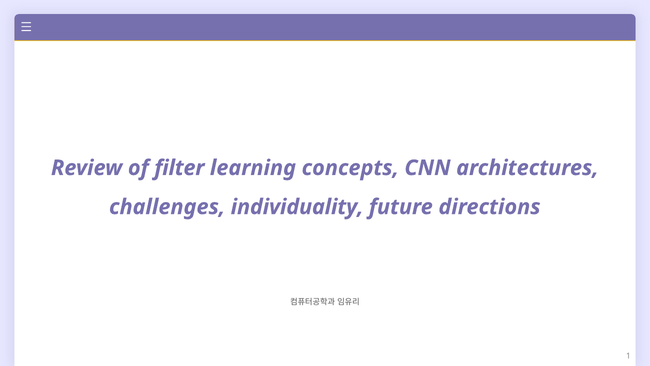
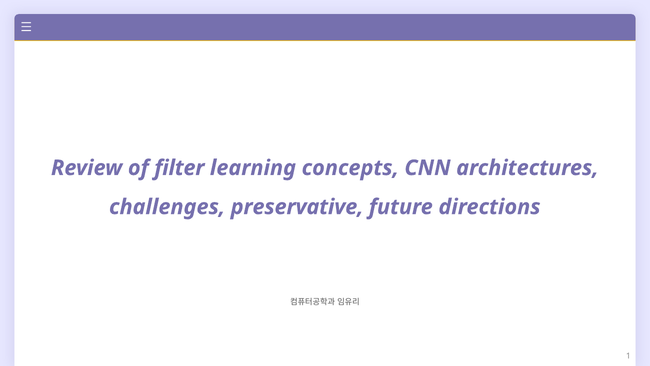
individuality: individuality -> preservative
